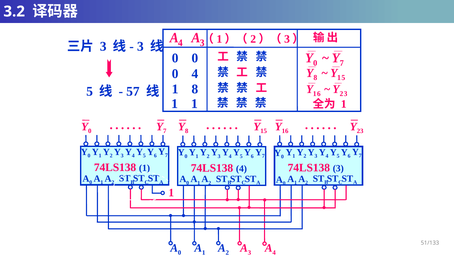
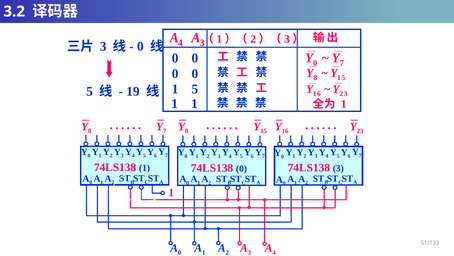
3 at (140, 46): 3 -> 0
4 at (195, 74): 4 -> 0
1 8: 8 -> 5
57: 57 -> 19
74LS138 4: 4 -> 0
